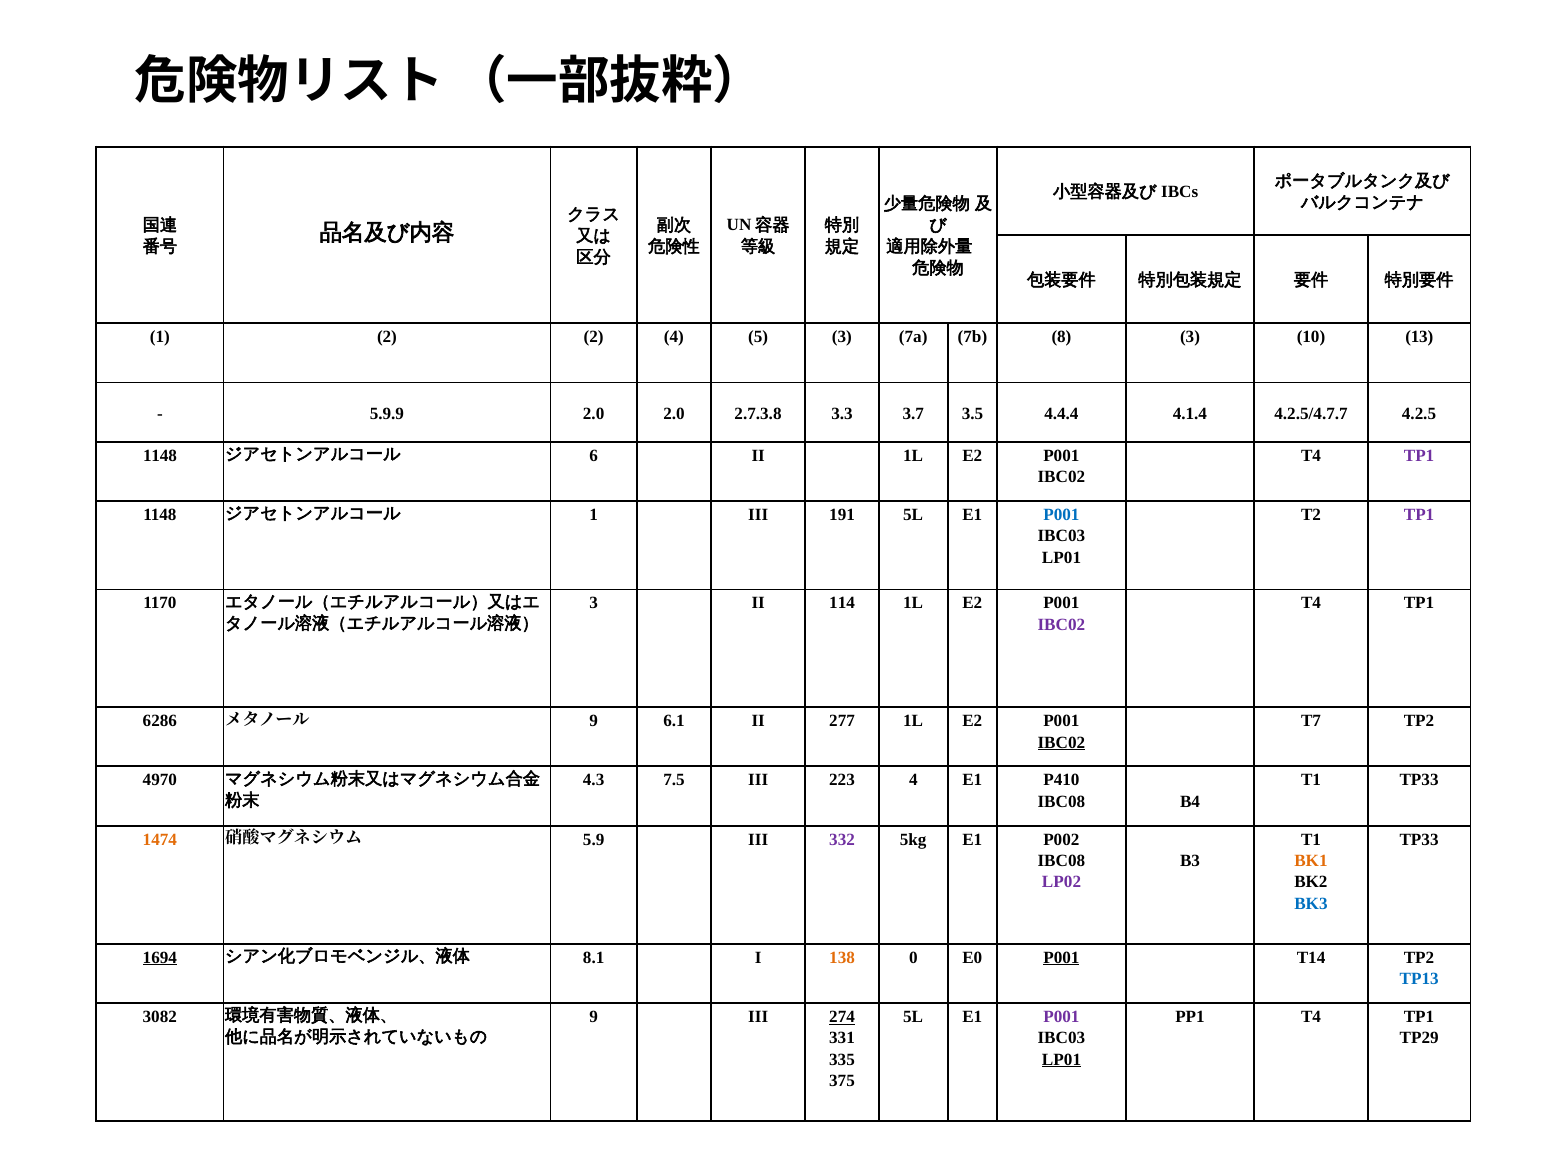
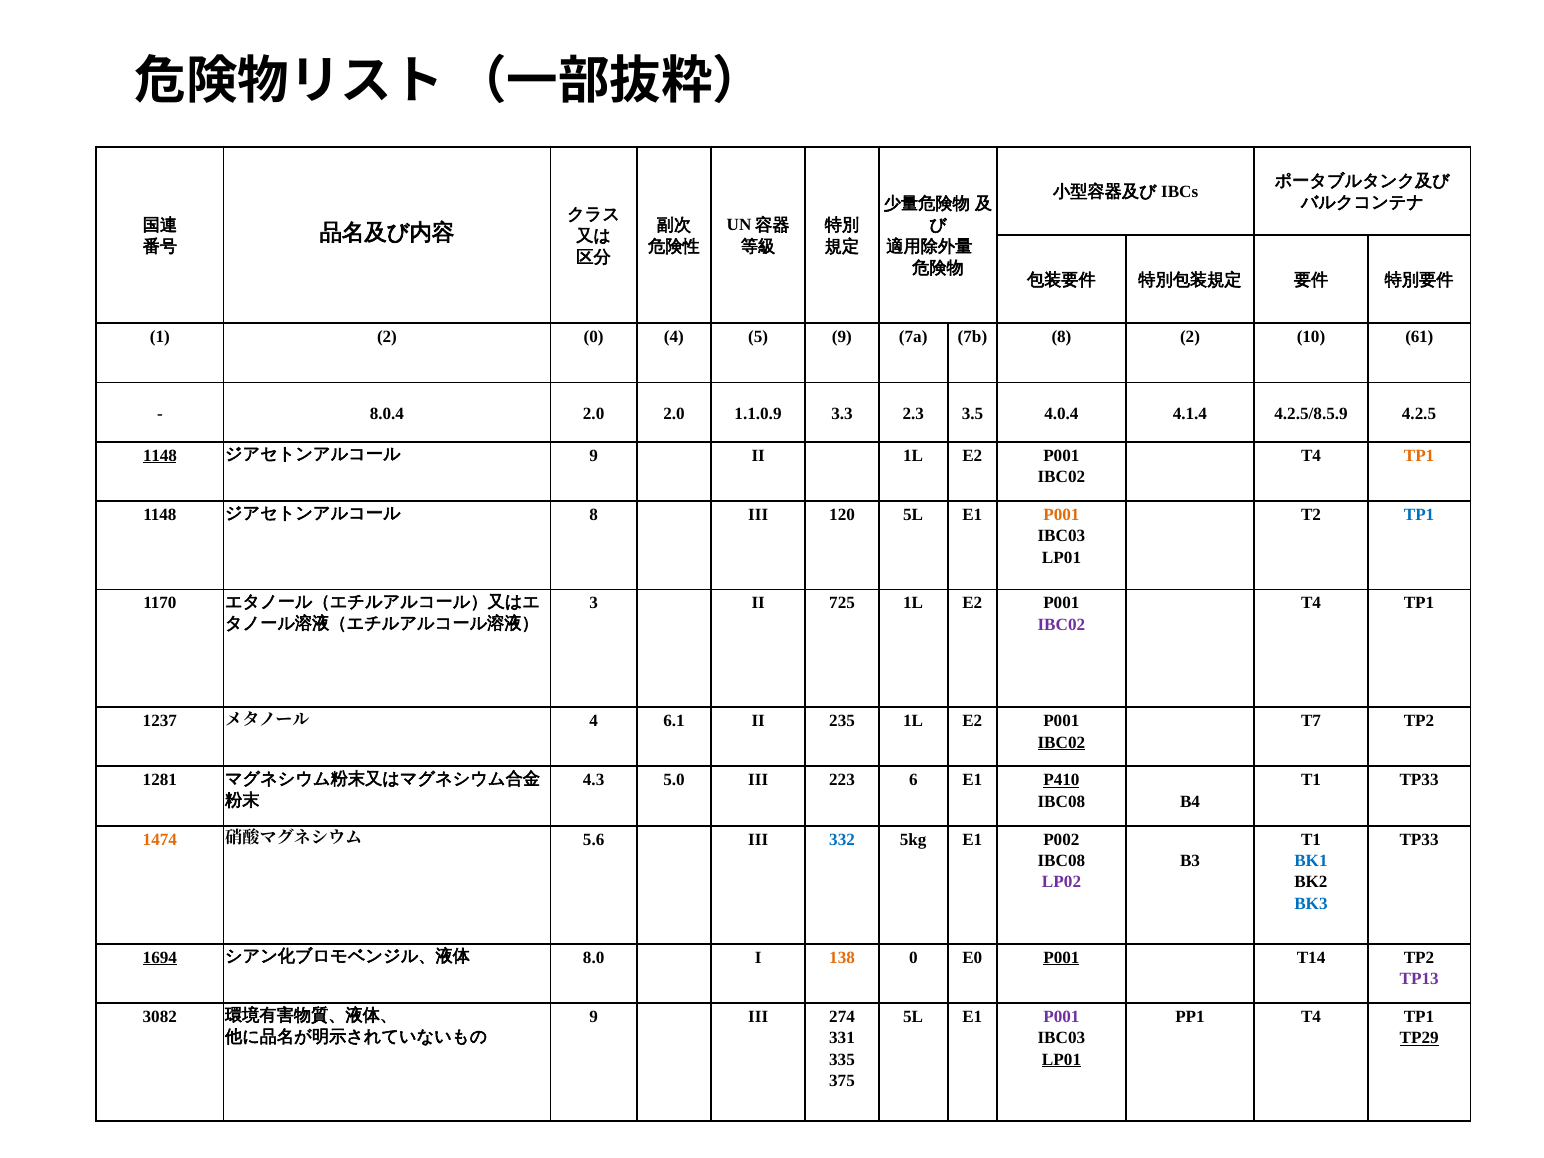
2 2: 2 -> 0
5 3: 3 -> 9
8 3: 3 -> 2
13: 13 -> 61
5.9.9: 5.9.9 -> 8.0.4
2.7.3.8: 2.7.3.8 -> 1.1.0.9
3.7: 3.7 -> 2.3
4.4.4: 4.4.4 -> 4.0.4
4.2.5/4.7.7: 4.2.5/4.7.7 -> 4.2.5/8.5.9
1148 at (160, 455) underline: none -> present
6 at (594, 455): 6 -> 9
TP1 at (1419, 455) colour: purple -> orange
1 at (594, 515): 1 -> 8
191: 191 -> 120
P001 at (1061, 515) colour: blue -> orange
TP1 at (1419, 515) colour: purple -> blue
114: 114 -> 725
6286: 6286 -> 1237
9 at (594, 721): 9 -> 4
277: 277 -> 235
4970: 4970 -> 1281
7.5: 7.5 -> 5.0
223 4: 4 -> 6
P410 underline: none -> present
5.9: 5.9 -> 5.6
332 colour: purple -> blue
BK1 colour: orange -> blue
8.1: 8.1 -> 8.0
TP13 colour: blue -> purple
274 underline: present -> none
TP29 underline: none -> present
